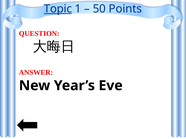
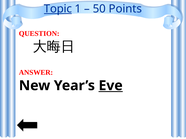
Eve underline: none -> present
